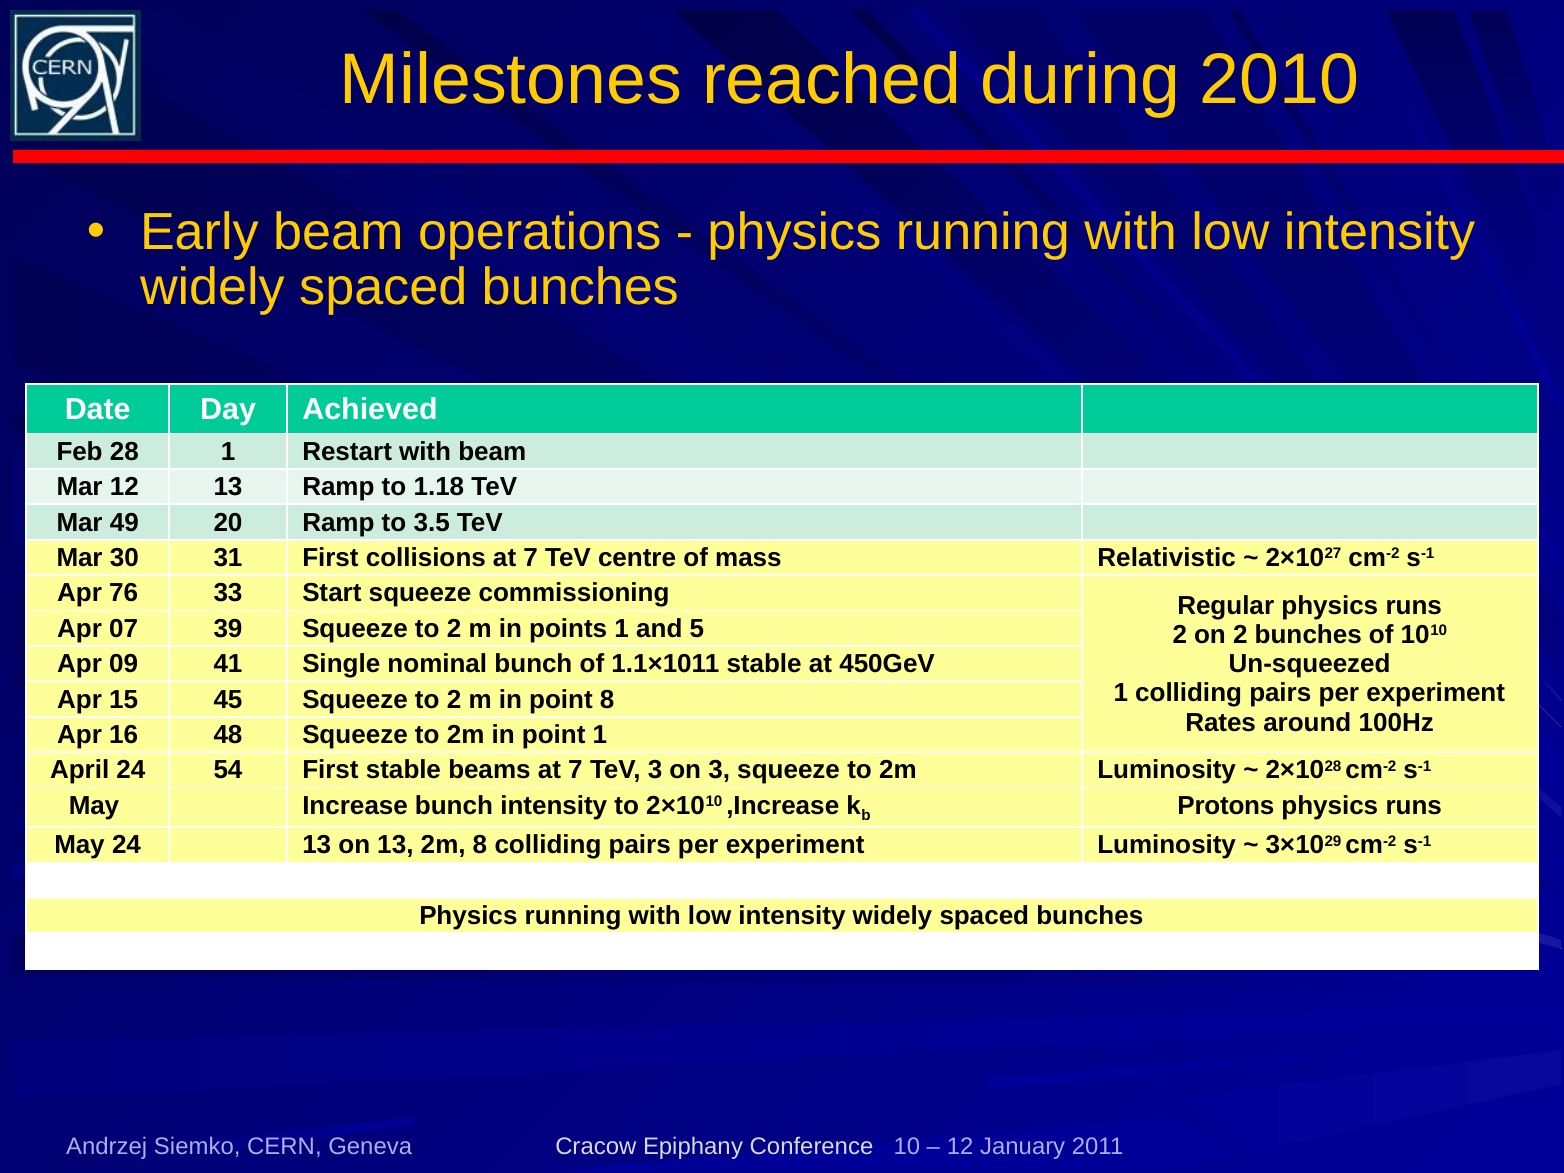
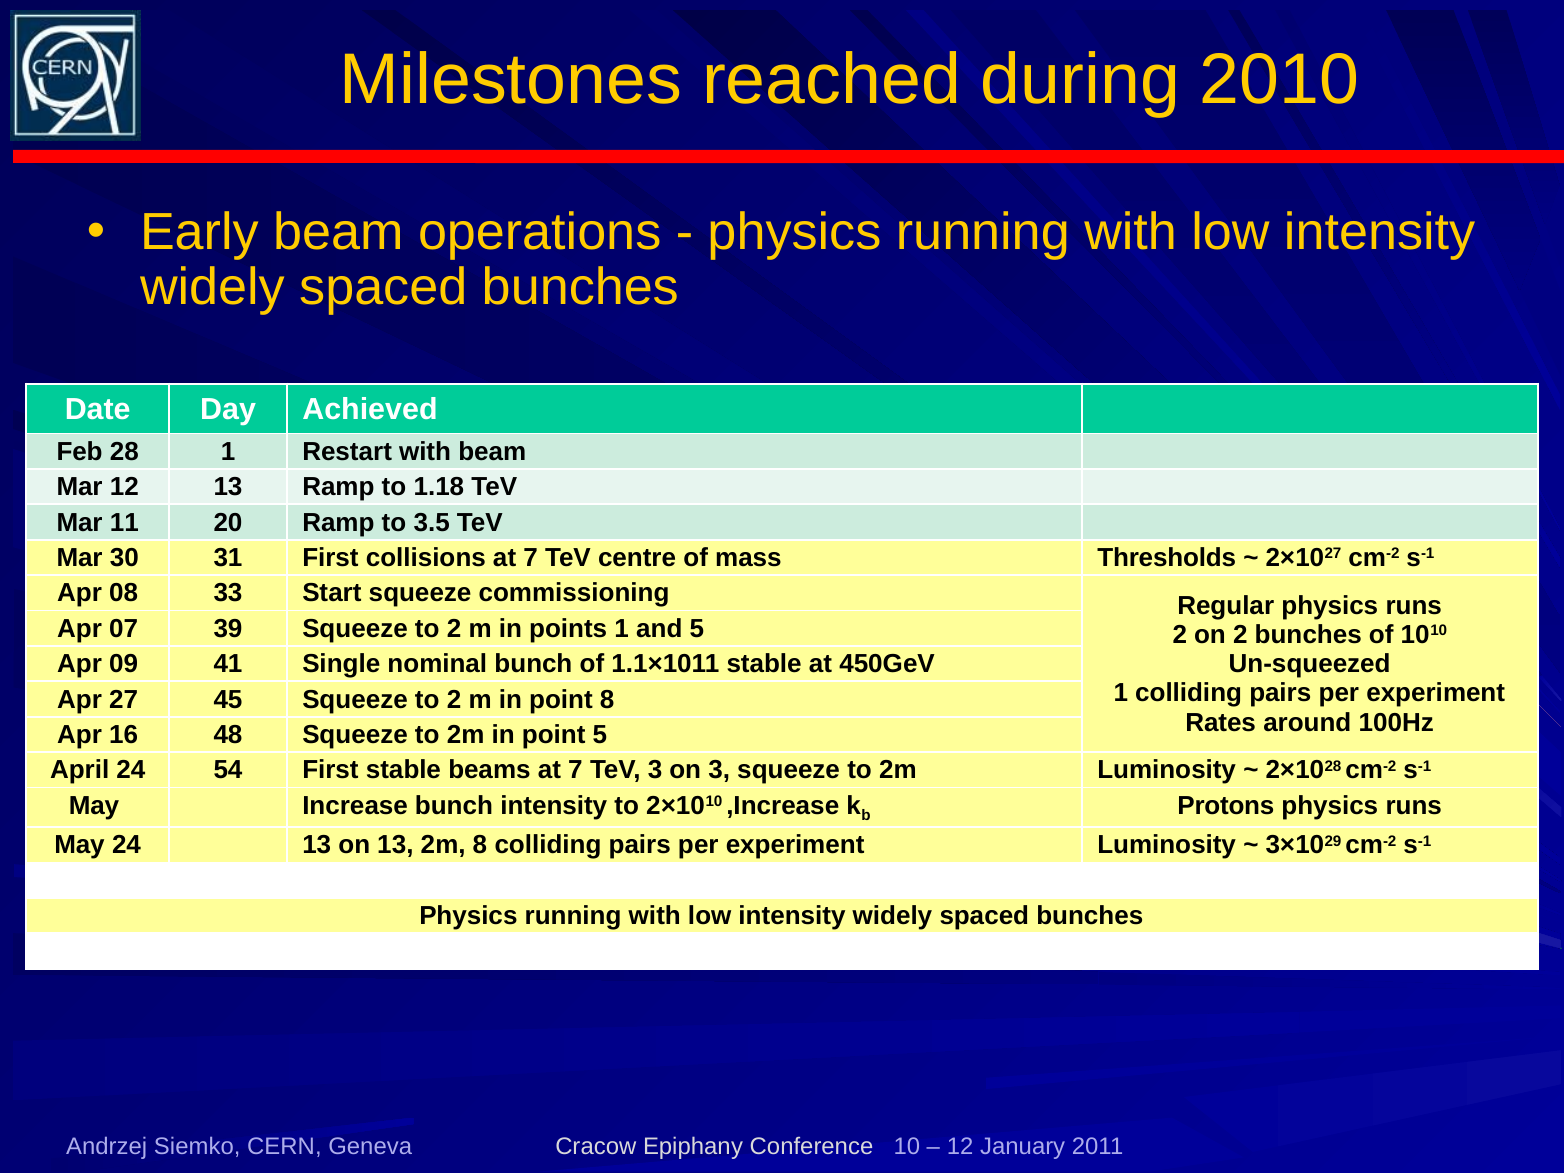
49: 49 -> 11
Relativistic: Relativistic -> Thresholds
76: 76 -> 08
15: 15 -> 27
point 1: 1 -> 5
